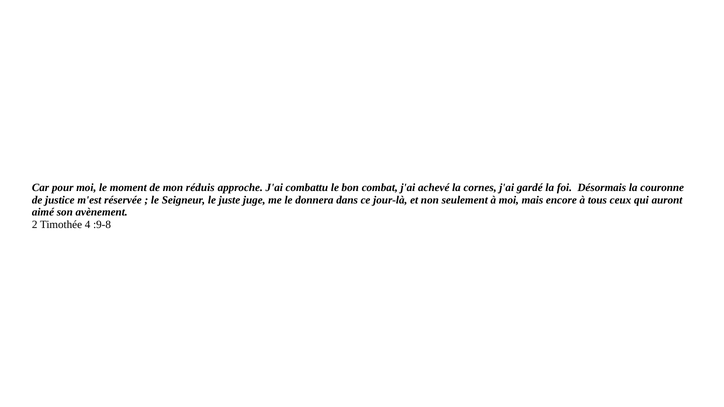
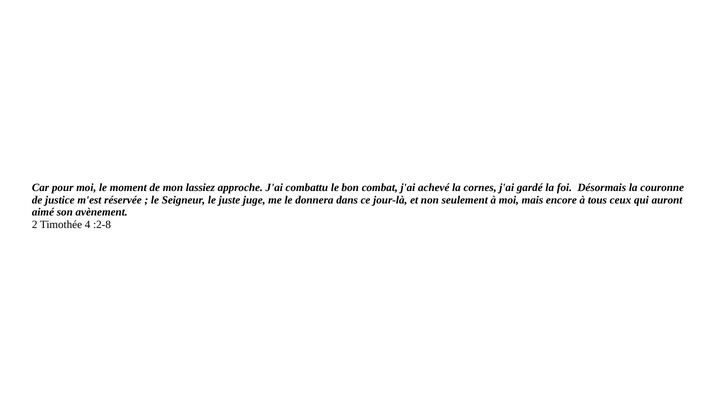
réduis: réduis -> lassiez
:9-8: :9-8 -> :2-8
